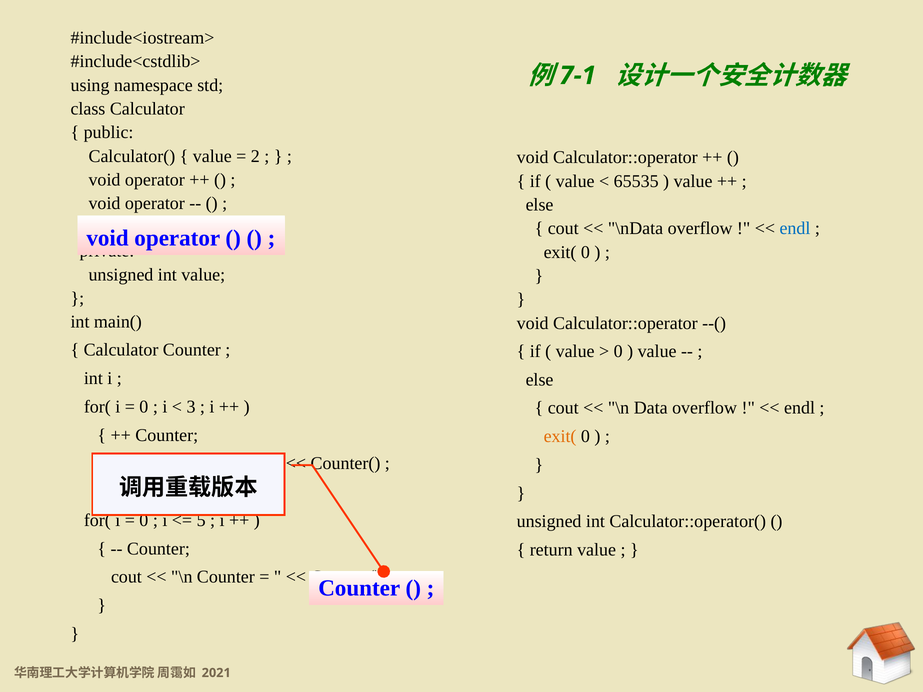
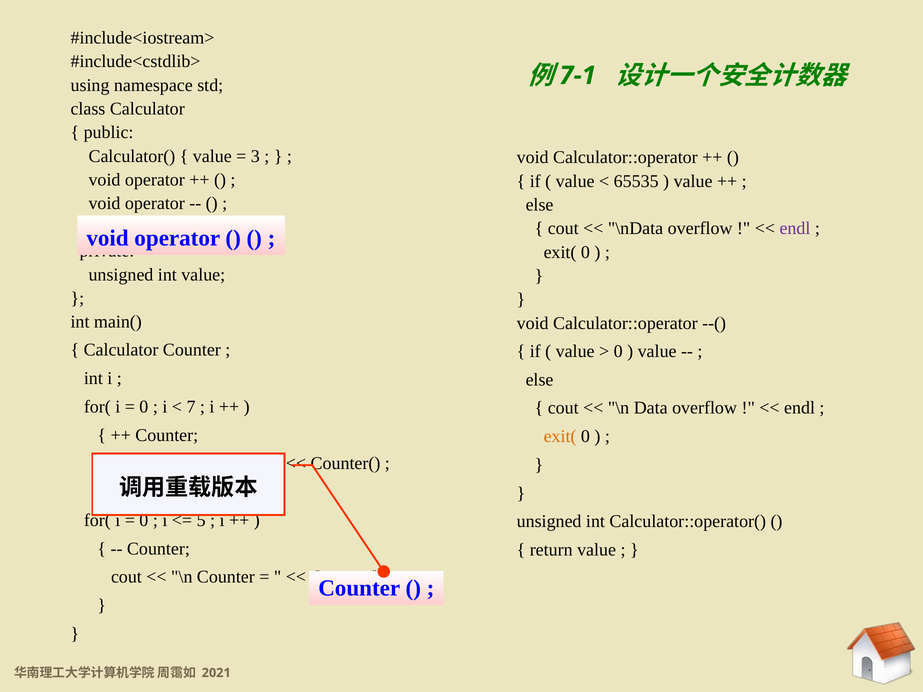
2: 2 -> 3
endl at (795, 229) colour: blue -> purple
3: 3 -> 7
